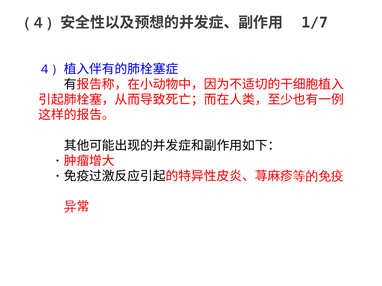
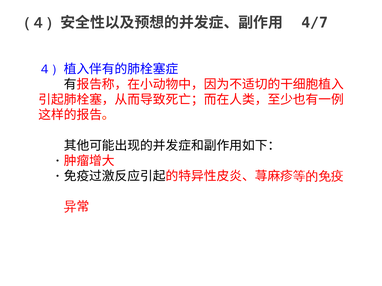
1/7: 1/7 -> 4/7
